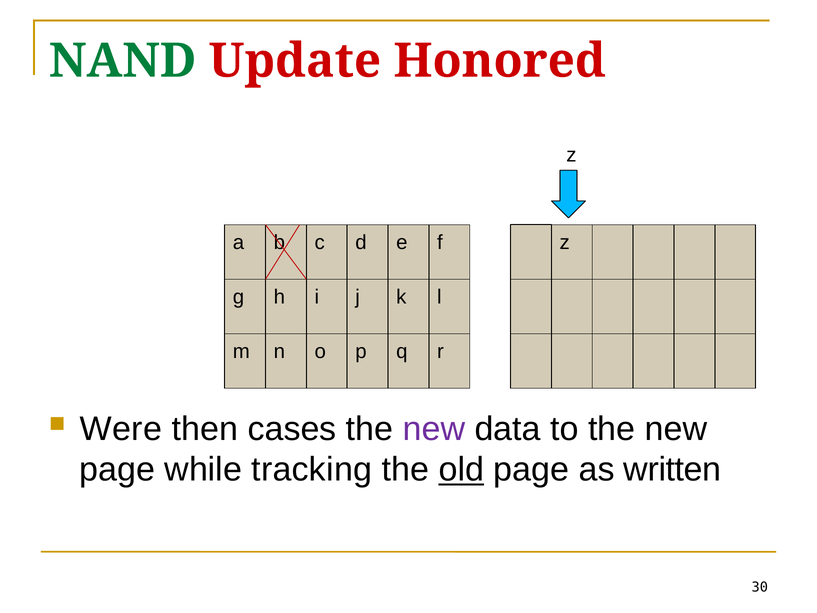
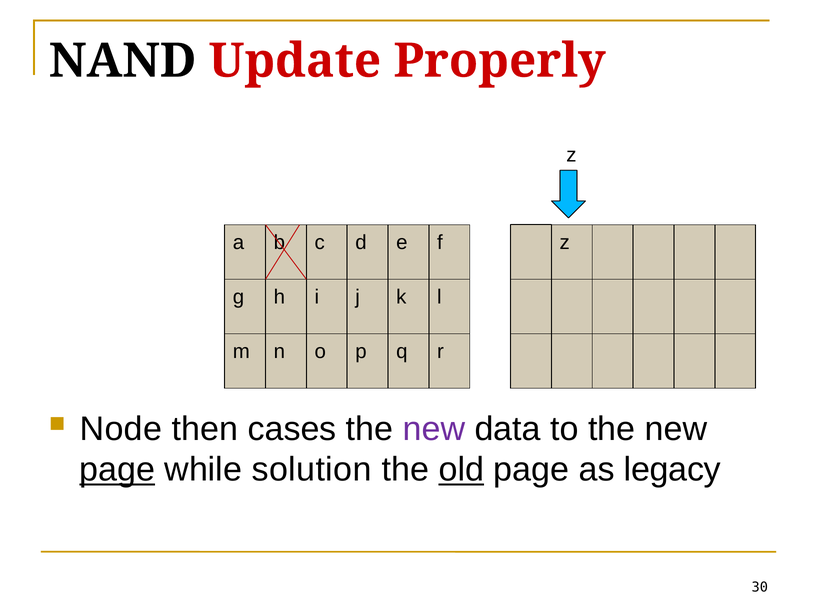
NAND colour: green -> black
Honored: Honored -> Properly
Were: Were -> Node
page at (117, 470) underline: none -> present
tracking: tracking -> solution
written: written -> legacy
